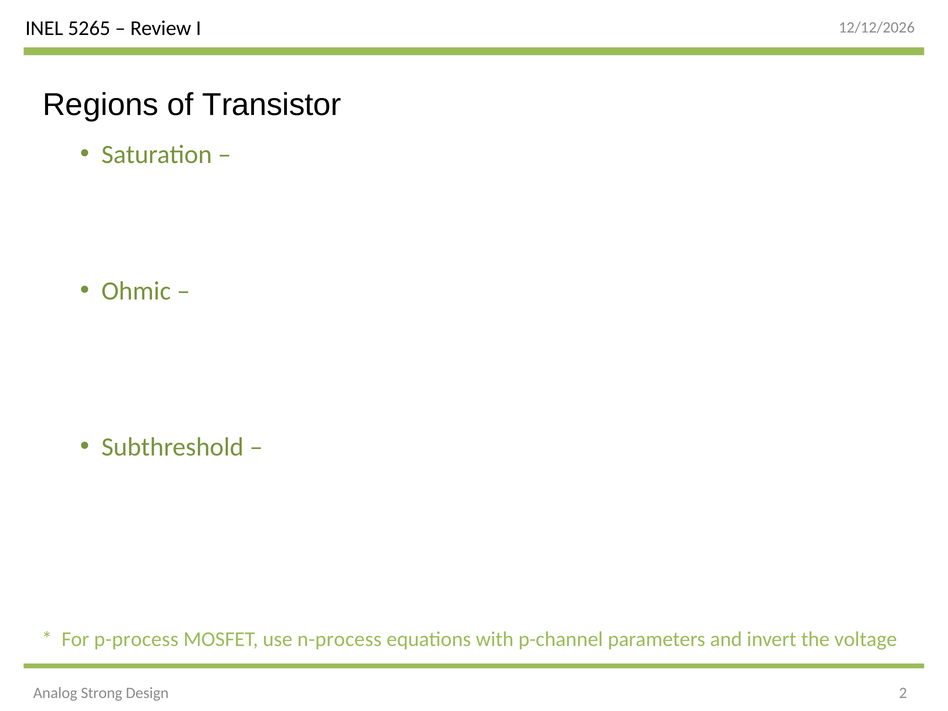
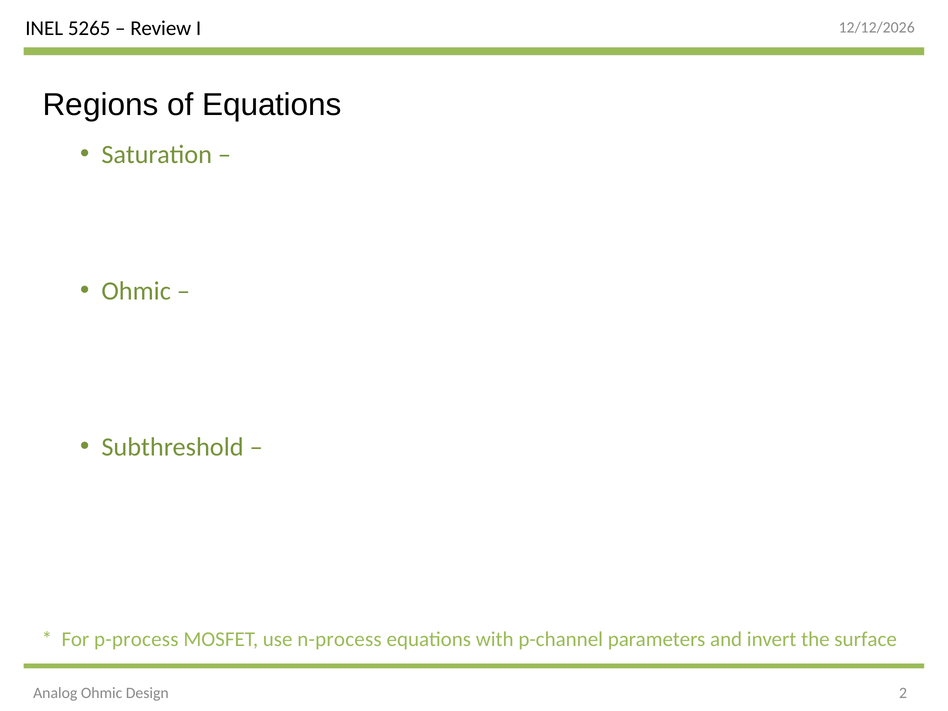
of Transistor: Transistor -> Equations
voltage: voltage -> surface
Analog Strong: Strong -> Ohmic
